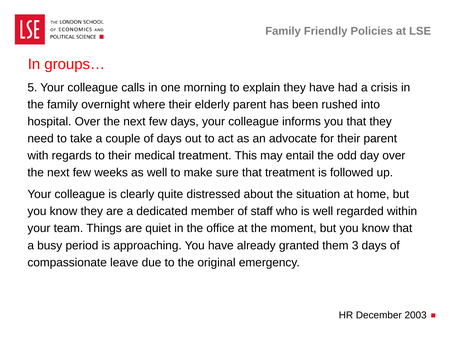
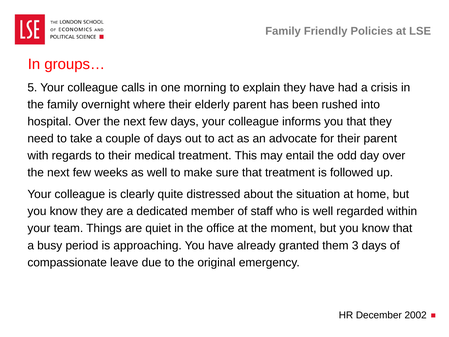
2003: 2003 -> 2002
